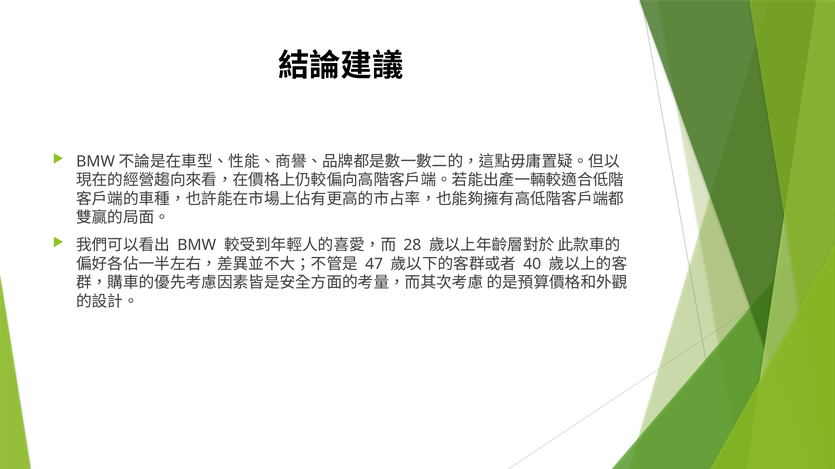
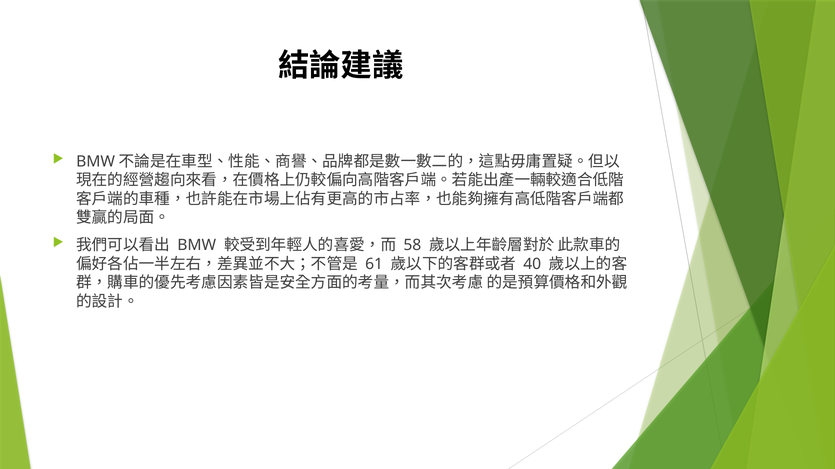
28: 28 -> 58
47: 47 -> 61
